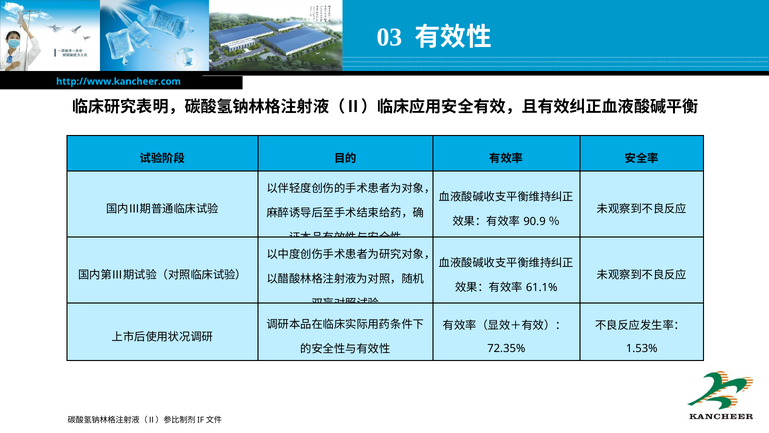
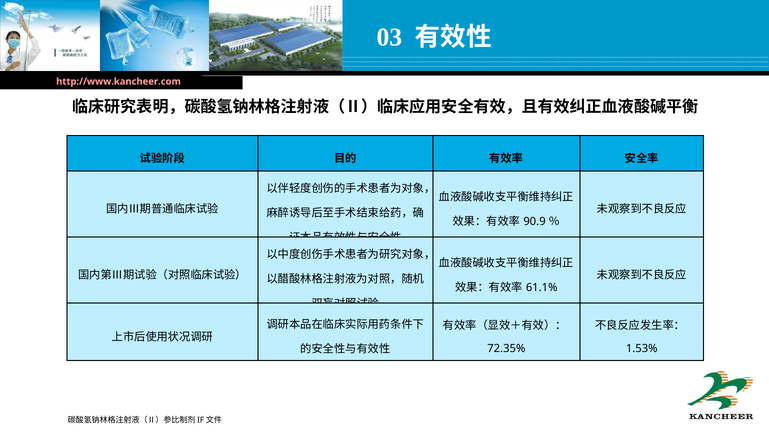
http://www.kancheer.com colour: light blue -> pink
